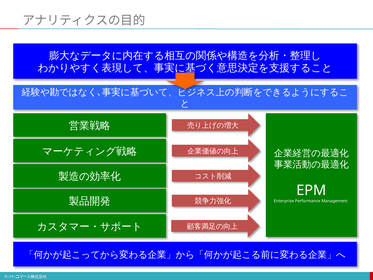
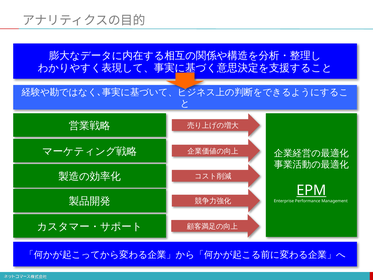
EPM underline: none -> present
